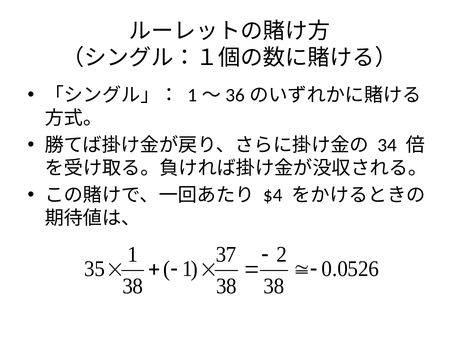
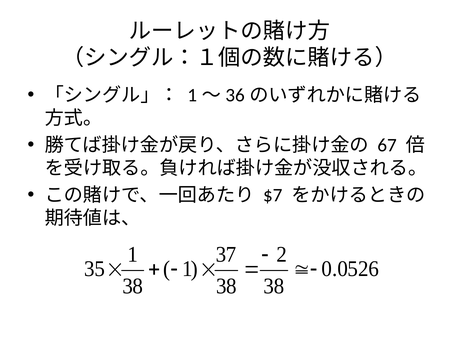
34: 34 -> 67
$4: $4 -> $7
